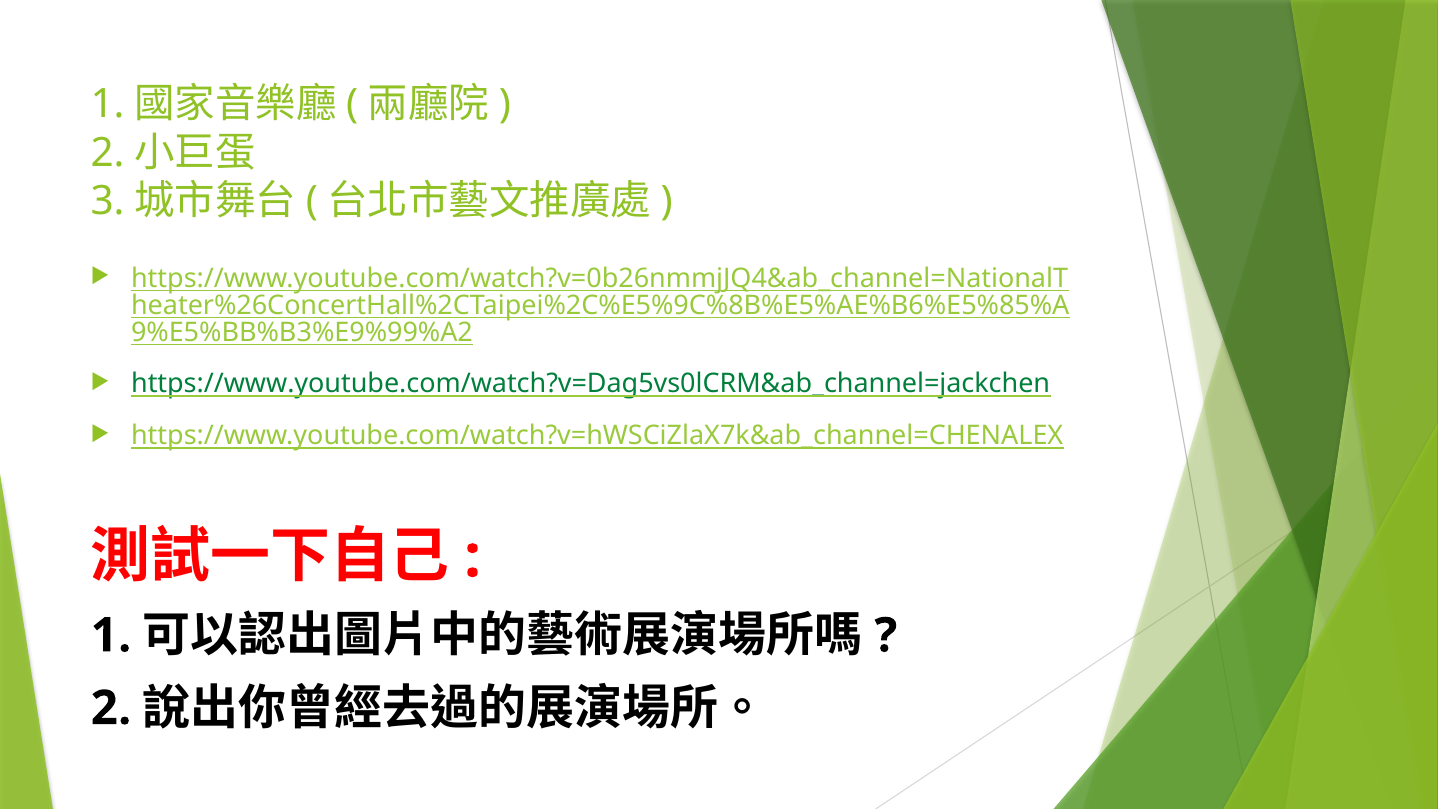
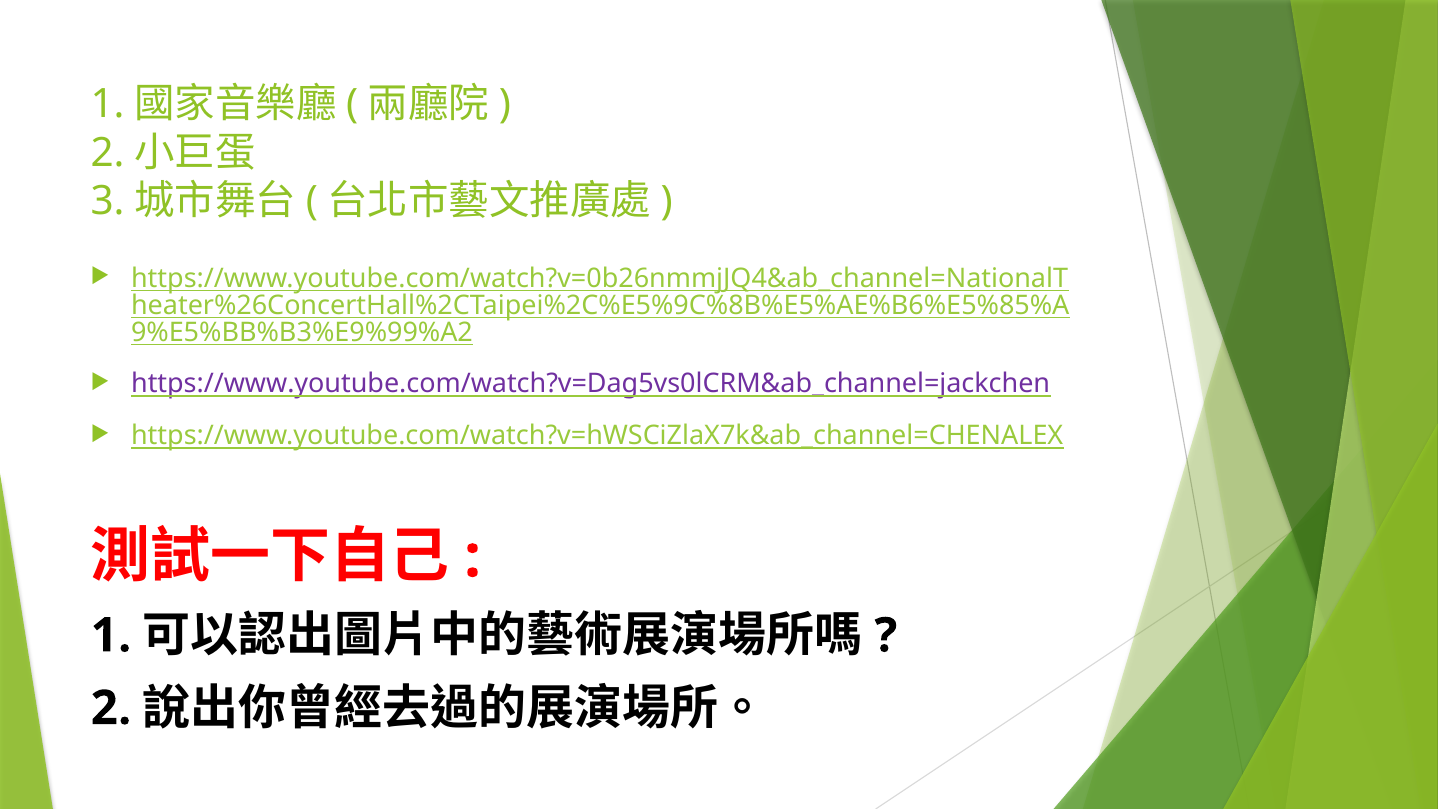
https://www.youtube.com/watch?v=Dag5vs0lCRM&ab_channel=jackchen colour: green -> purple
